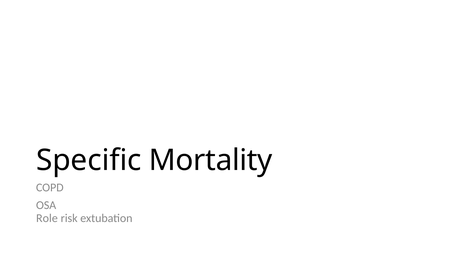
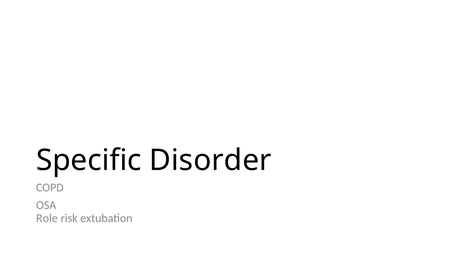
Mortality: Mortality -> Disorder
